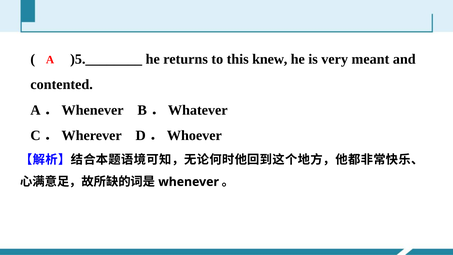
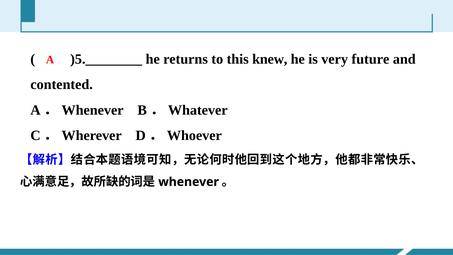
meant: meant -> future
